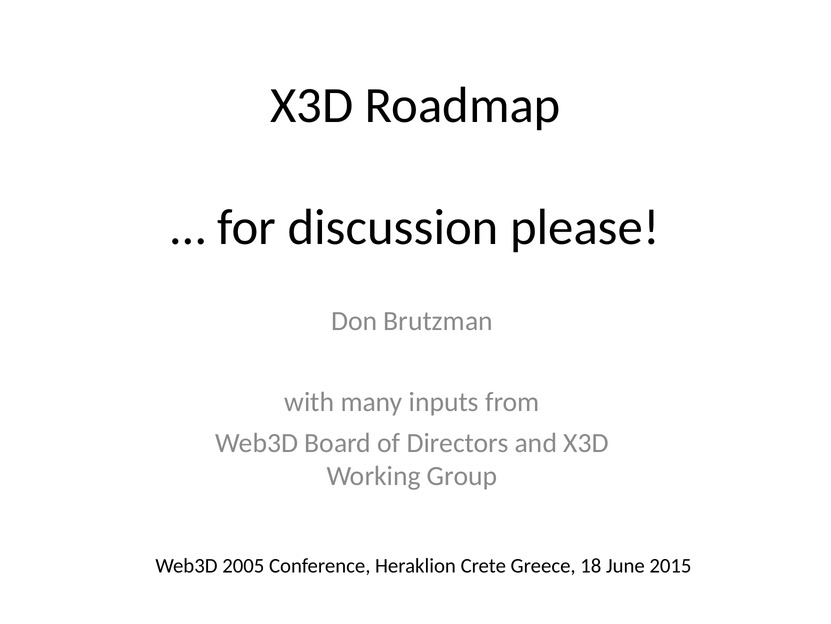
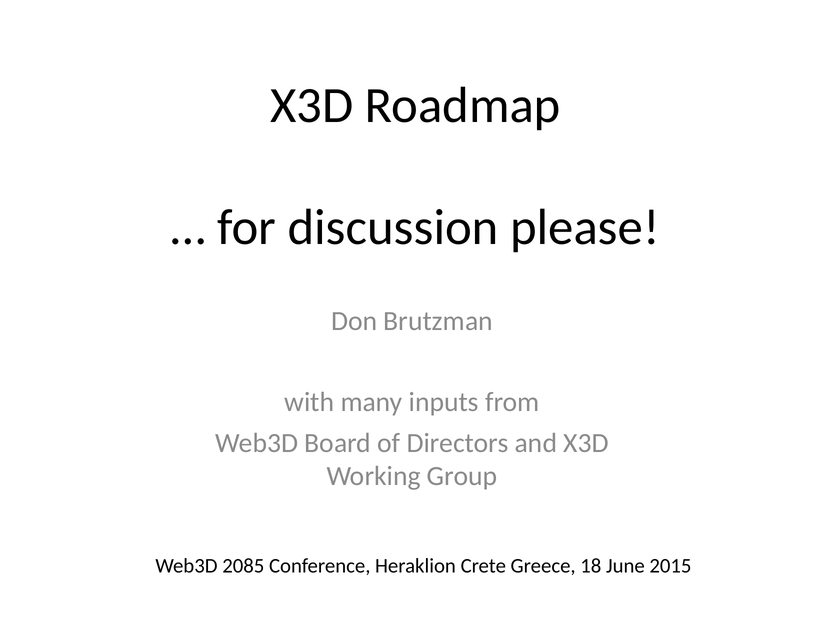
2005: 2005 -> 2085
